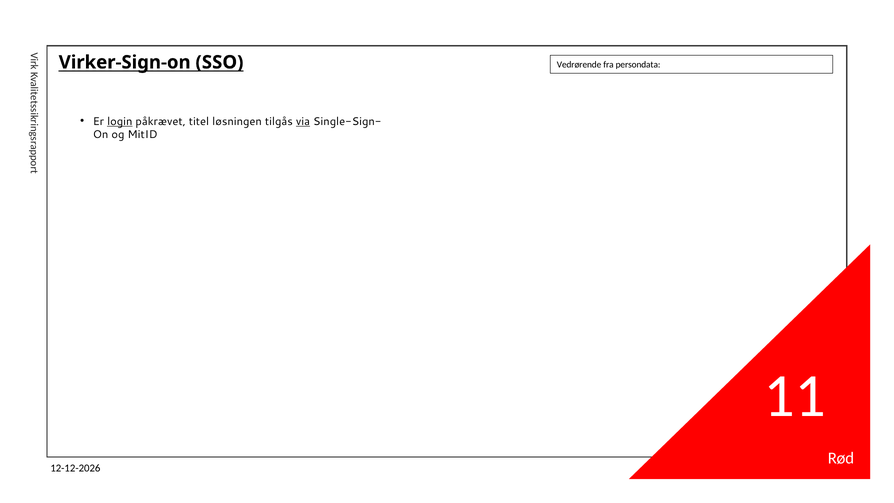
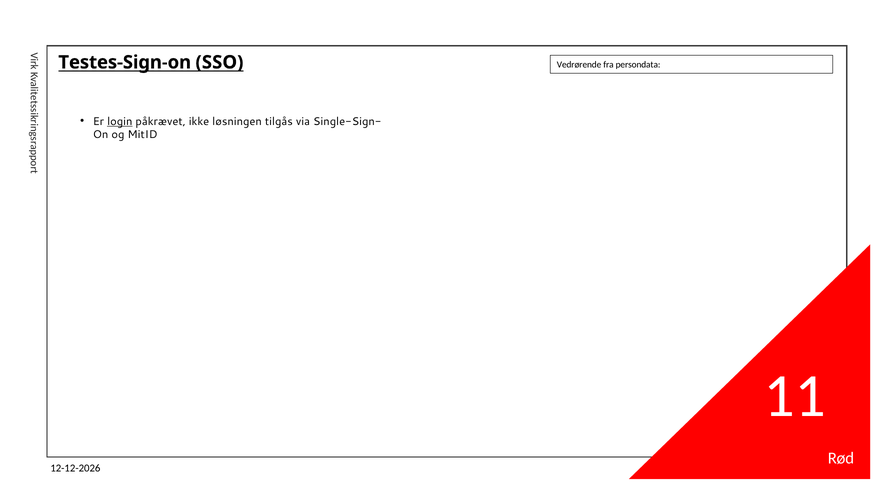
Virker-Sign-on: Virker-Sign-on -> Testes-Sign-on
titel: titel -> ikke
via underline: present -> none
